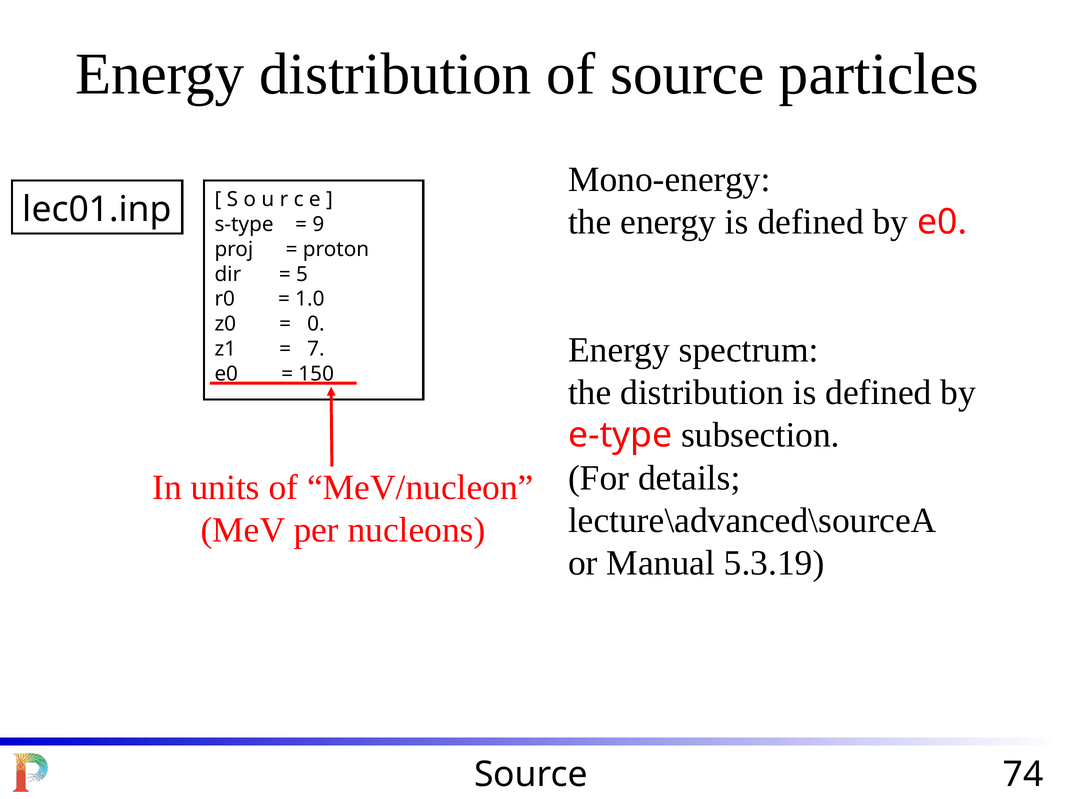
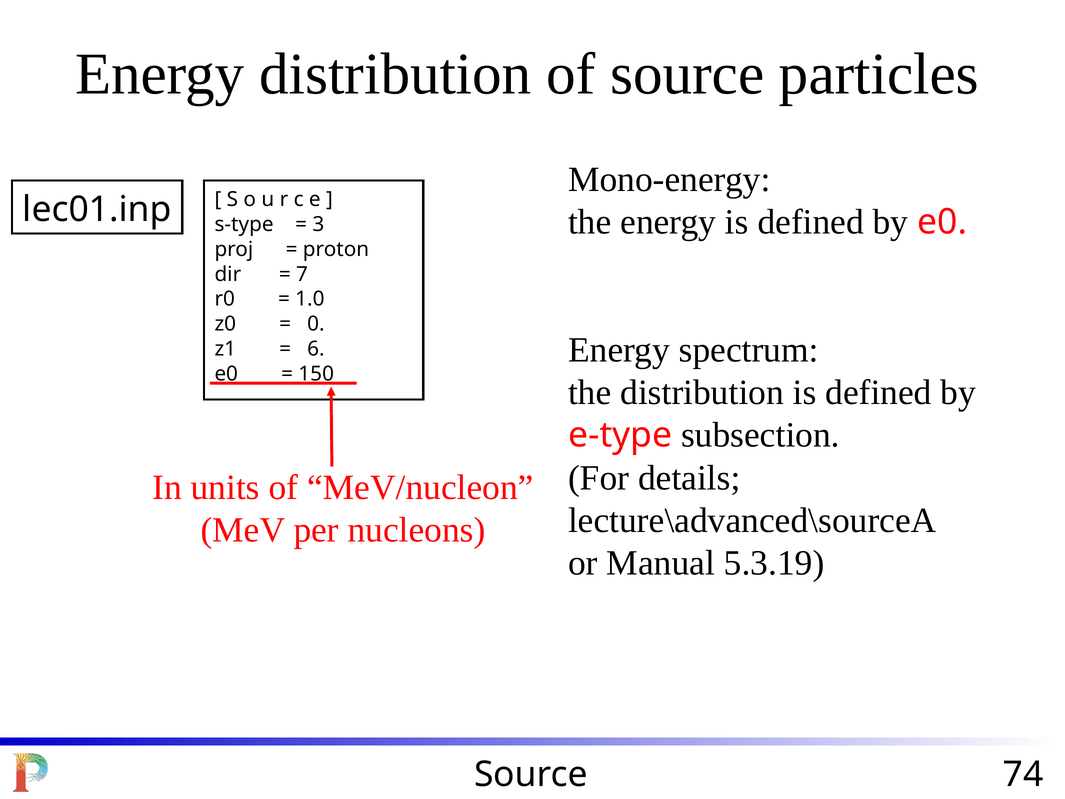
9: 9 -> 3
5: 5 -> 7
7: 7 -> 6
